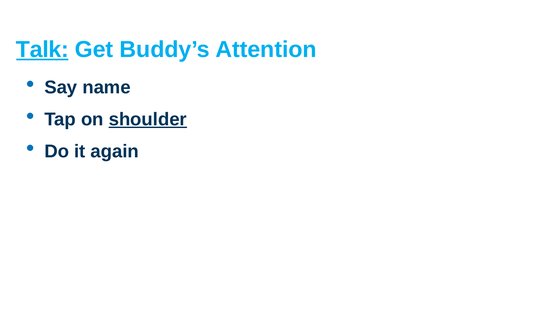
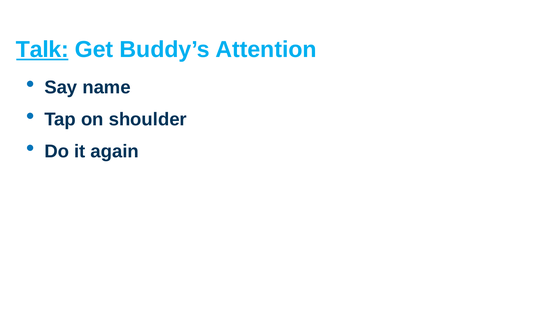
shoulder underline: present -> none
